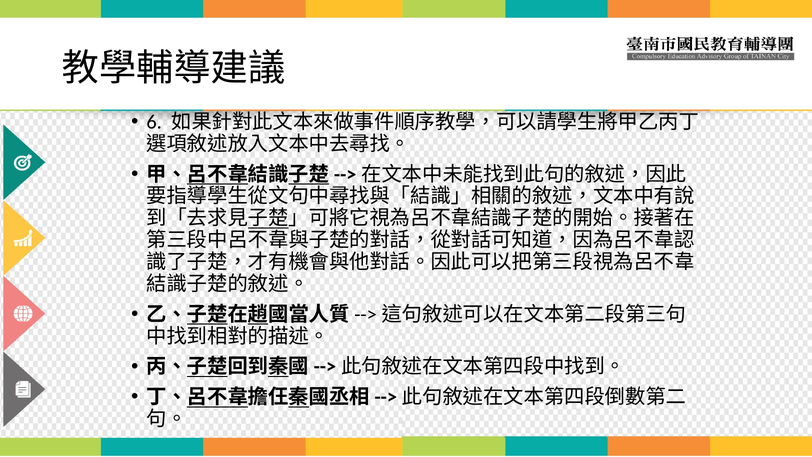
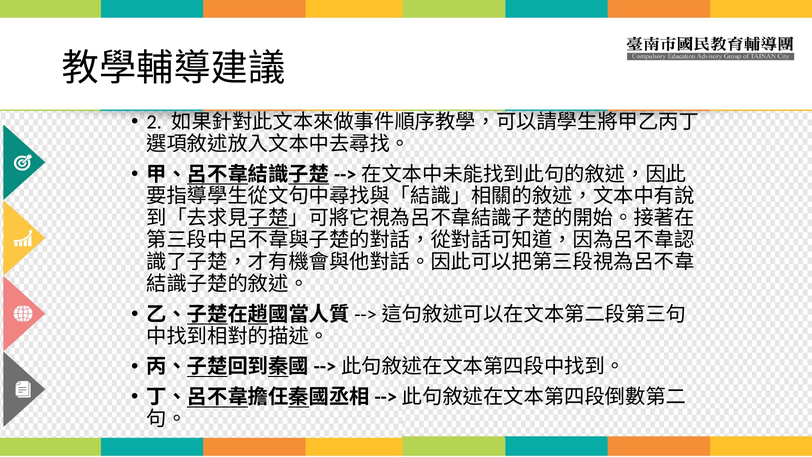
6: 6 -> 2
